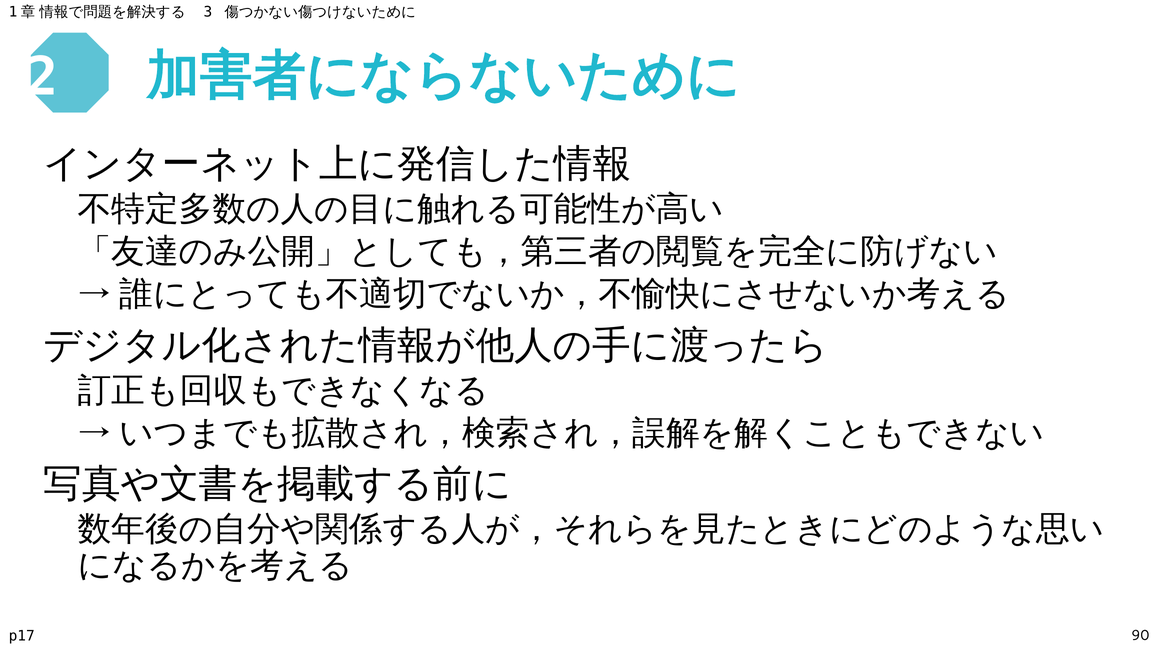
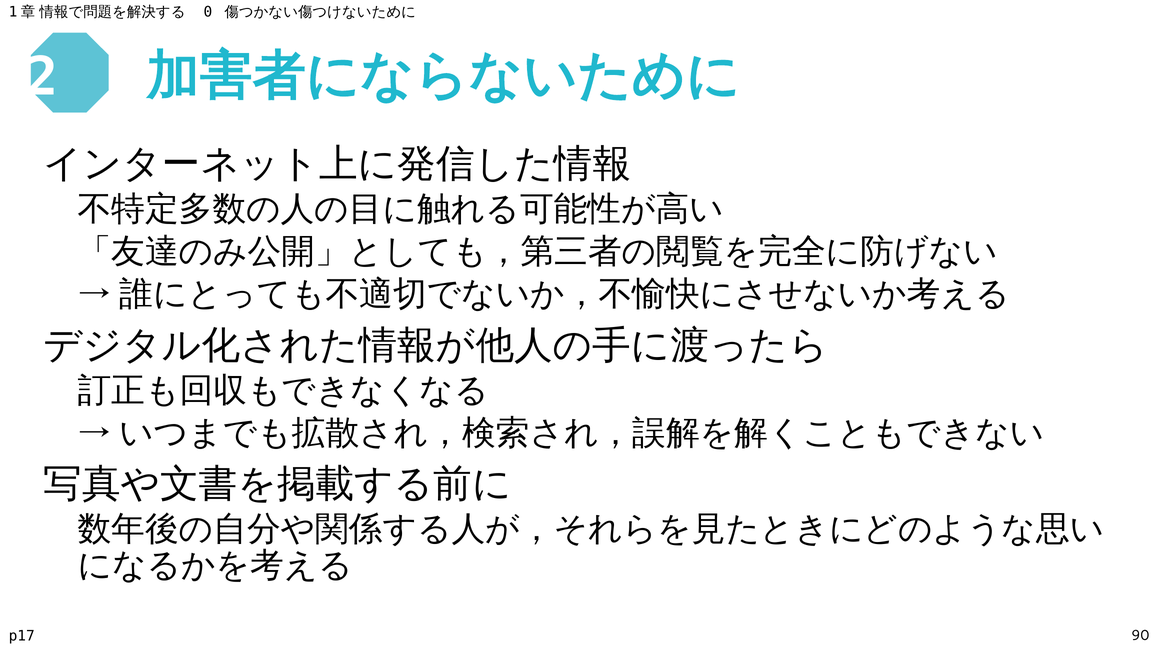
3: 3 -> 0
